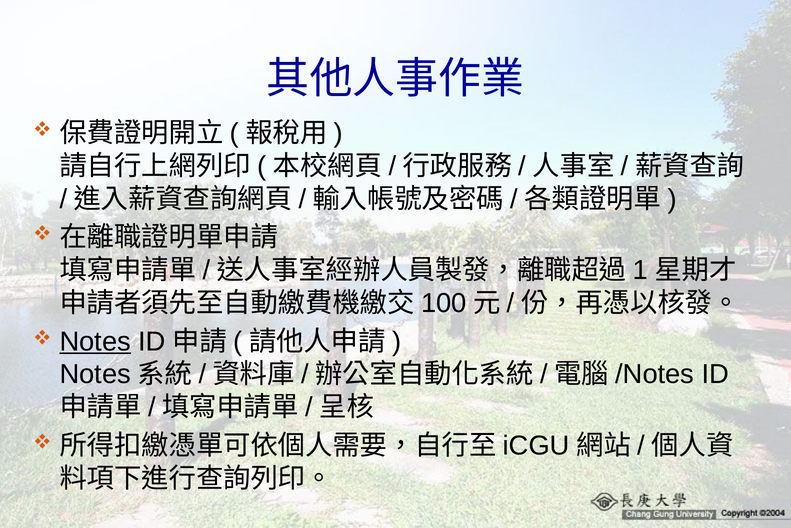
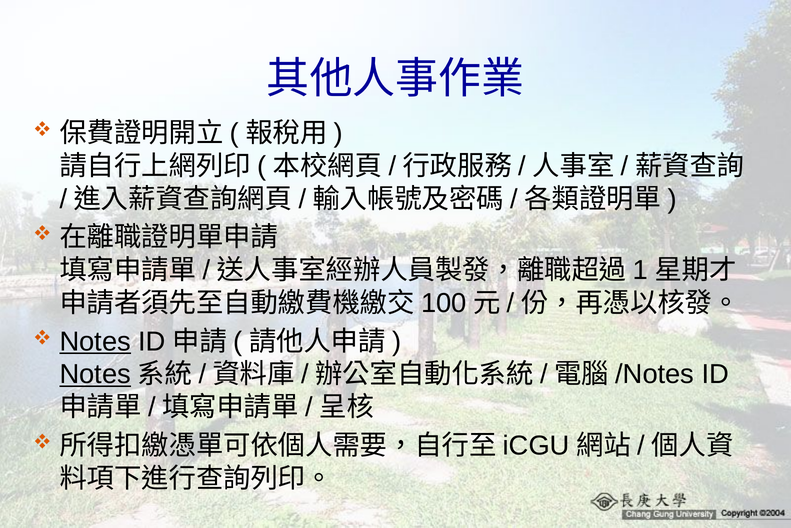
Notes at (95, 374) underline: none -> present
